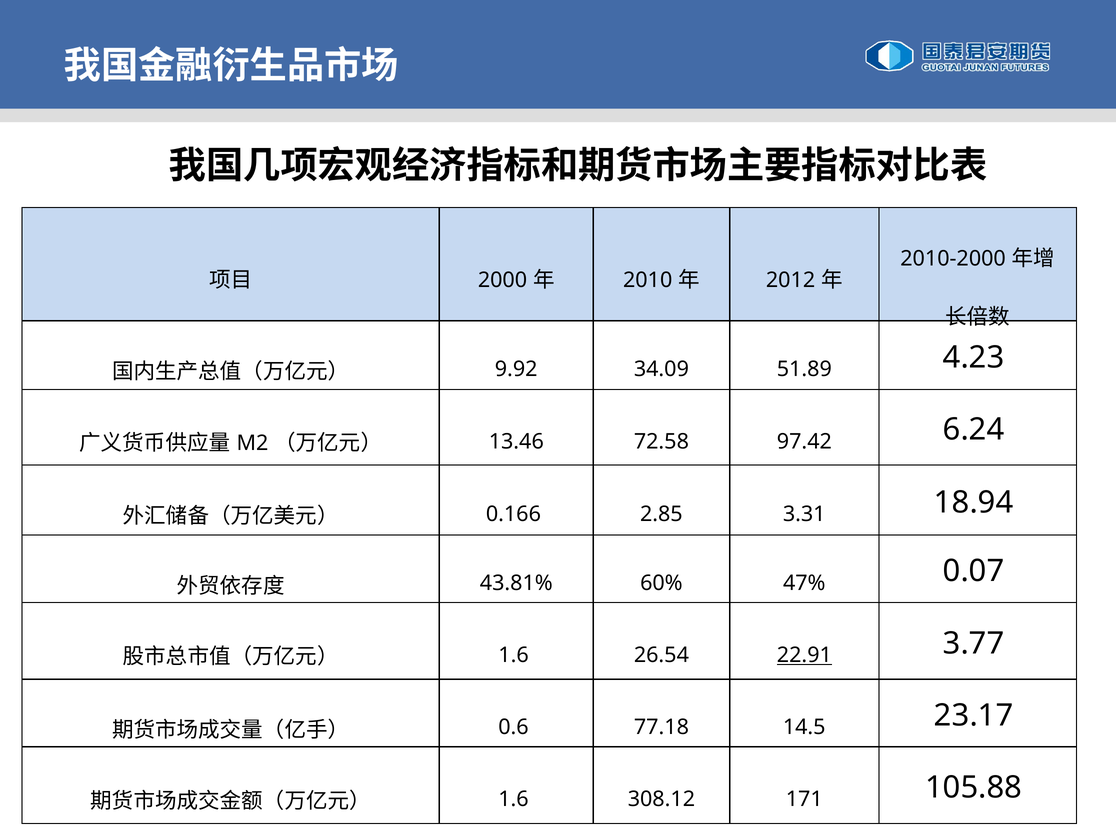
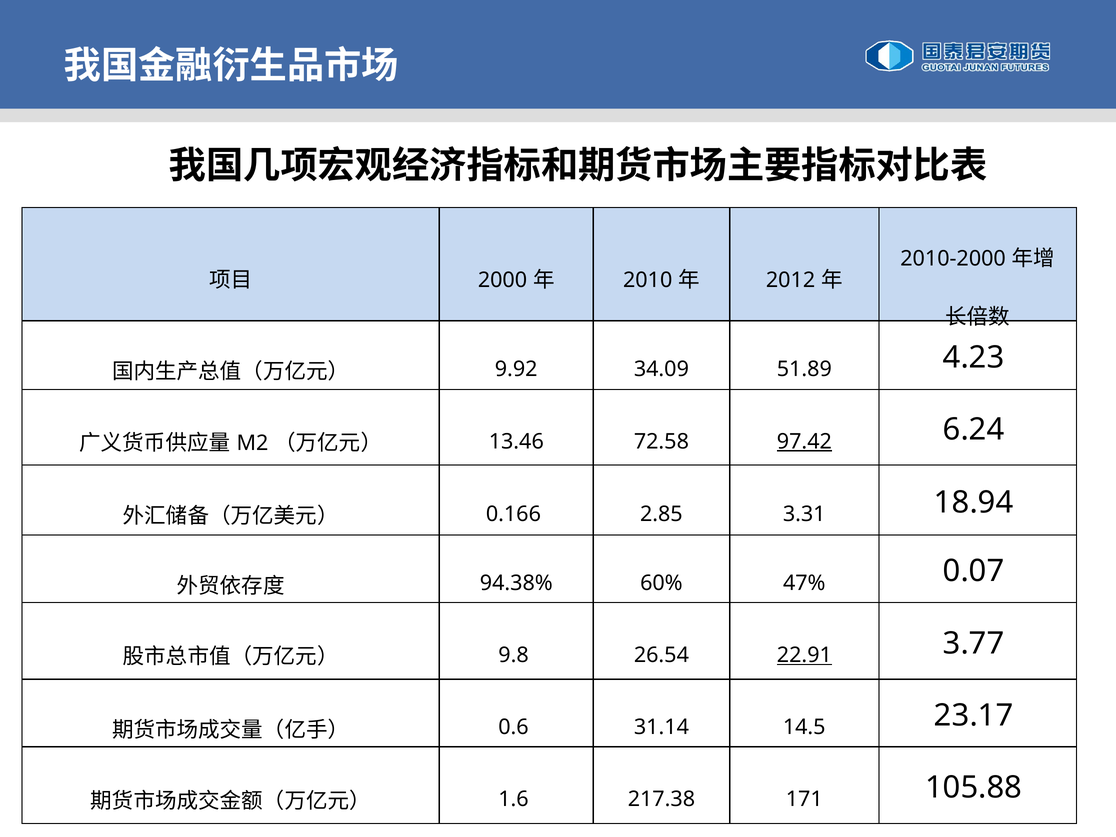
97.42 underline: none -> present
43.81%: 43.81% -> 94.38%
1.6 at (514, 655): 1.6 -> 9.8
77.18: 77.18 -> 31.14
308.12: 308.12 -> 217.38
